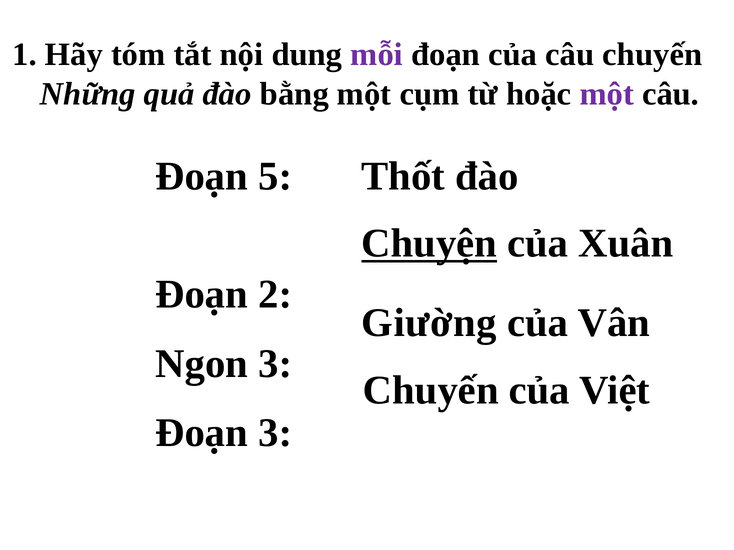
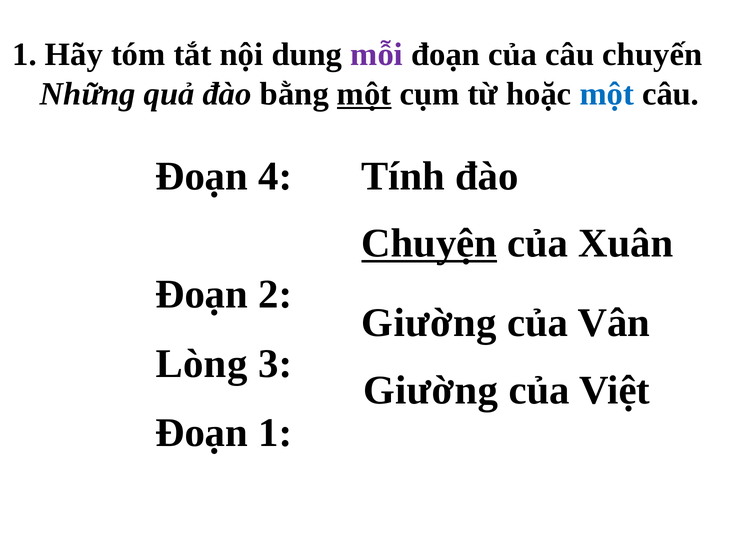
một at (364, 94) underline: none -> present
một at (607, 94) colour: purple -> blue
5: 5 -> 4
Thốt: Thốt -> Tính
Ngon: Ngon -> Lòng
Chuyến at (431, 391): Chuyến -> Giường
Đoạn 3: 3 -> 1
